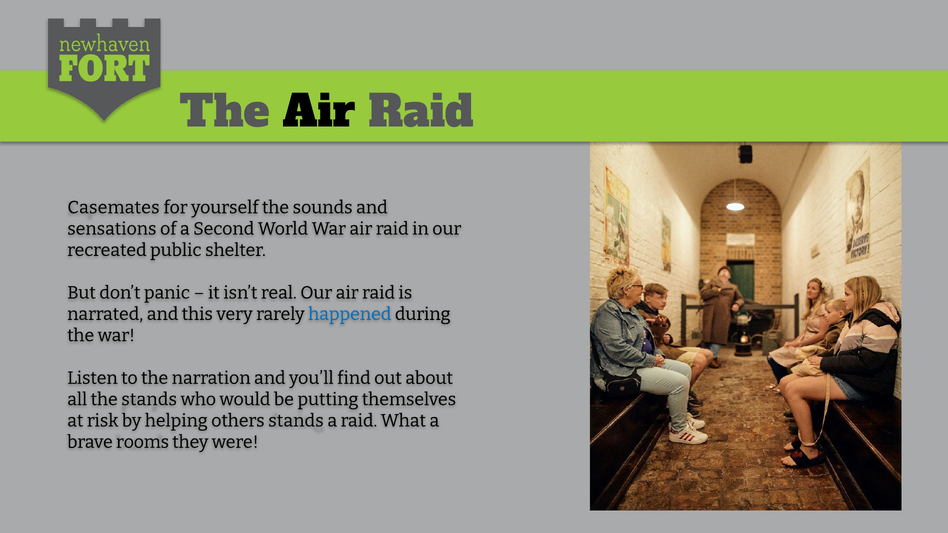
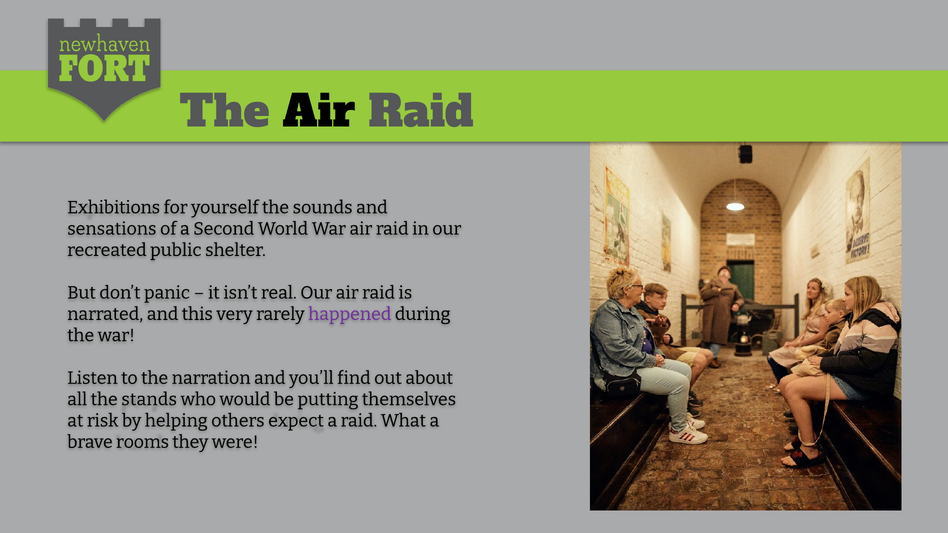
Casemates: Casemates -> Exhibitions
happened colour: blue -> purple
others stands: stands -> expect
